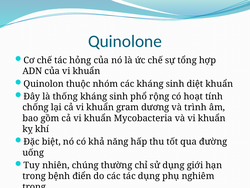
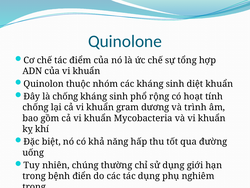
hỏng: hỏng -> điểm
là thống: thống -> chống
